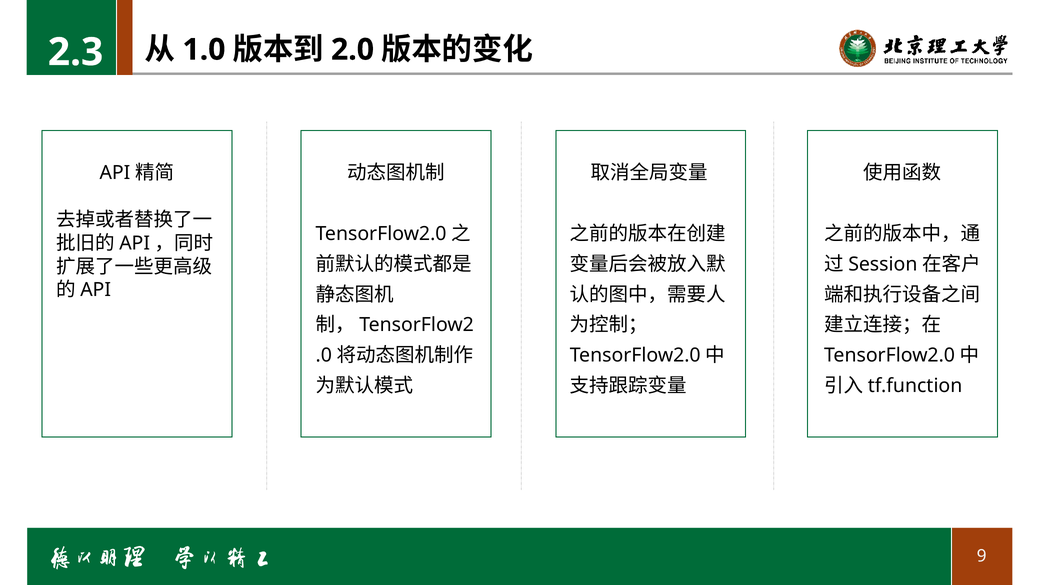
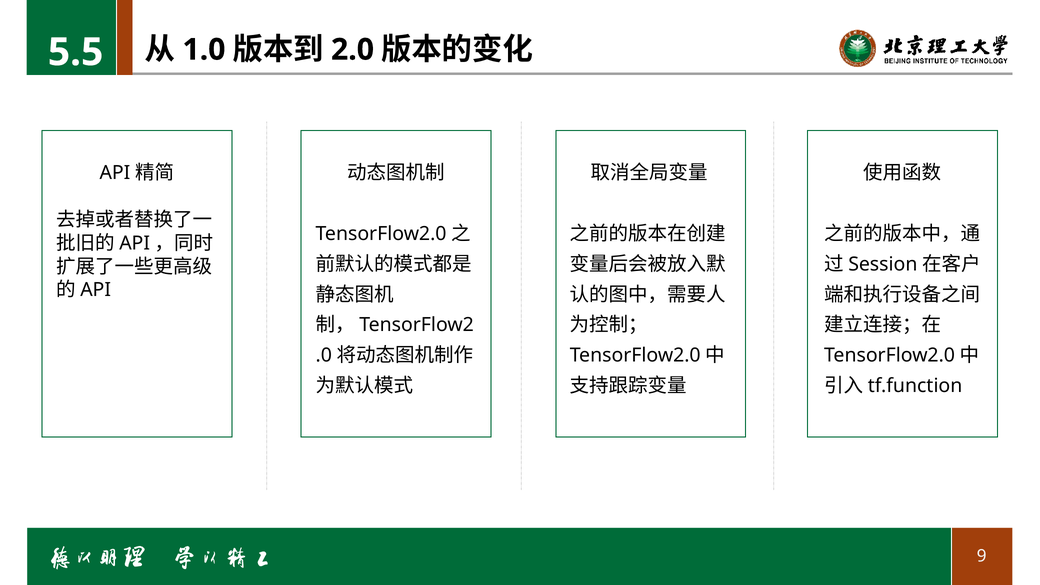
2.3: 2.3 -> 5.5
